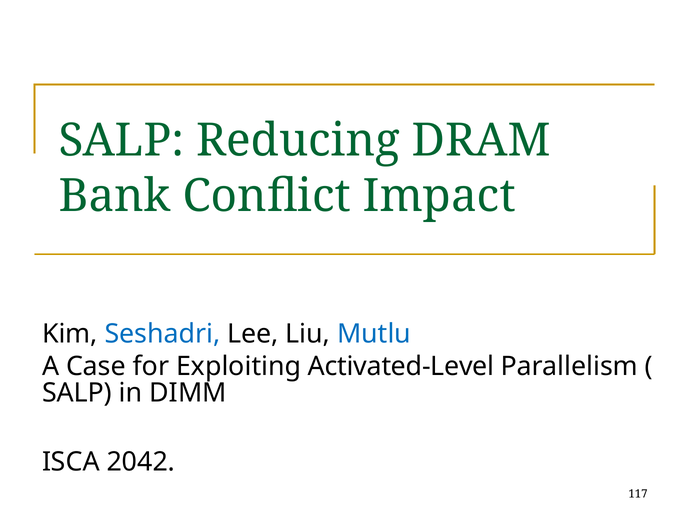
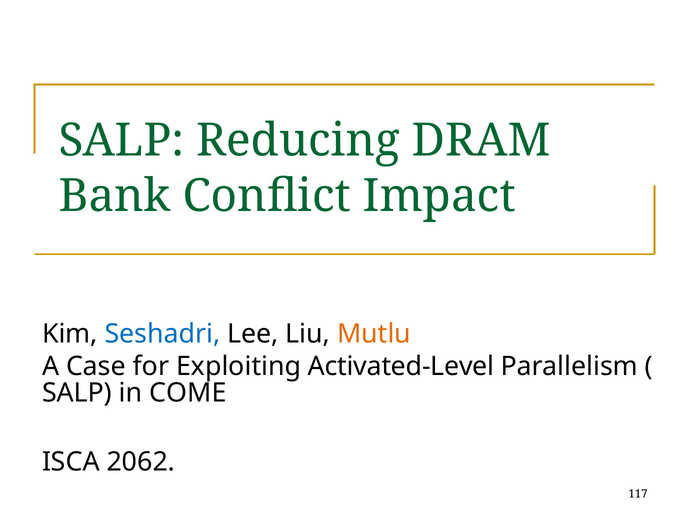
Mutlu colour: blue -> orange
DIMM: DIMM -> COME
2042: 2042 -> 2062
